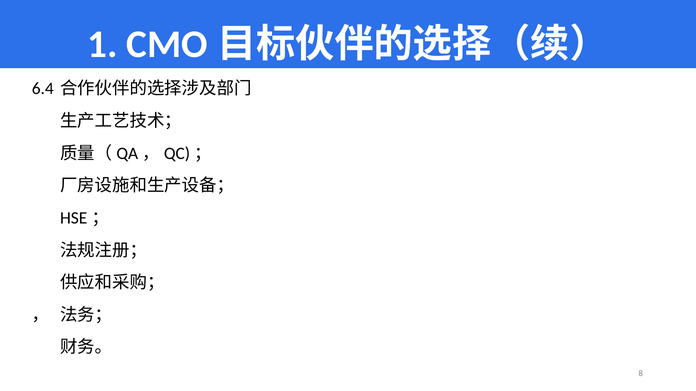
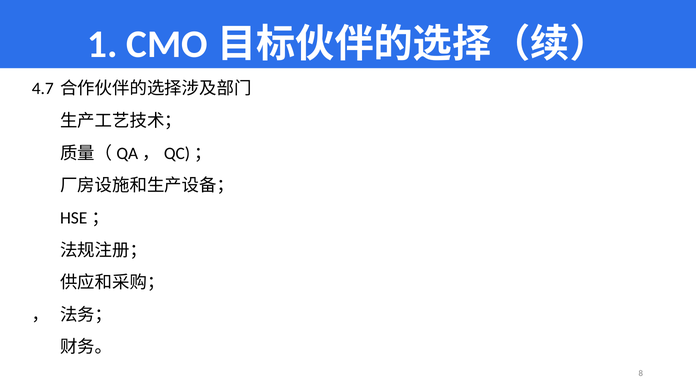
6.4: 6.4 -> 4.7
